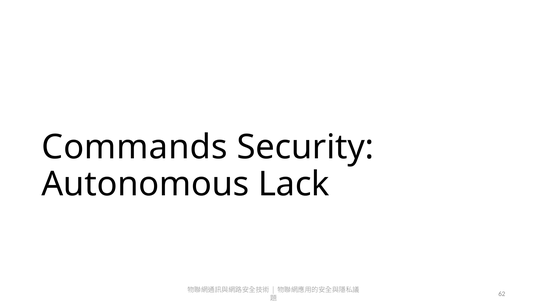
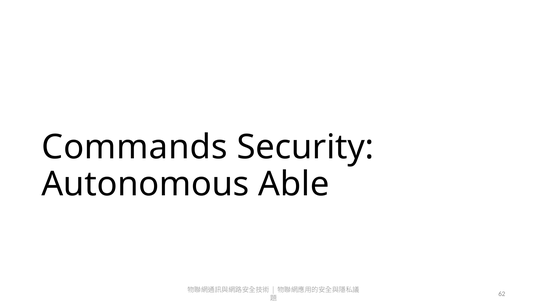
Lack: Lack -> Able
